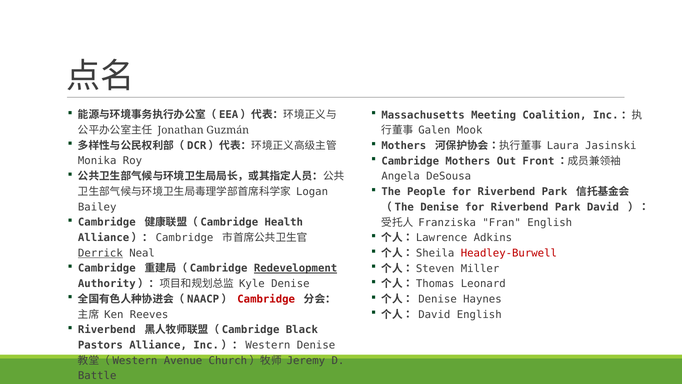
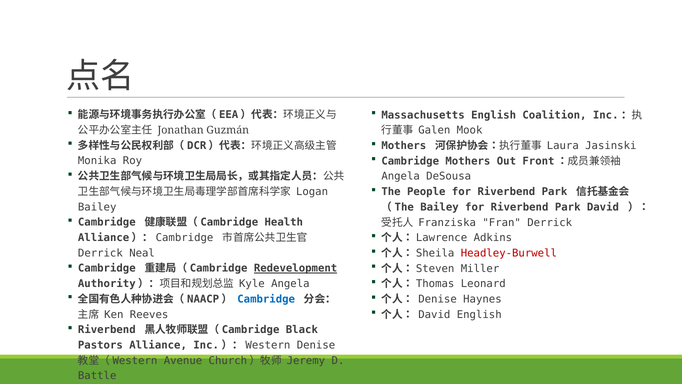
Massachusetts Meeting: Meeting -> English
Denise at (439, 207): Denise -> Bailey
Fran English: English -> Derrick
Derrick at (100, 253) underline: present -> none
Kyle Denise: Denise -> Angela
Cambridge at (266, 299) colour: red -> blue
